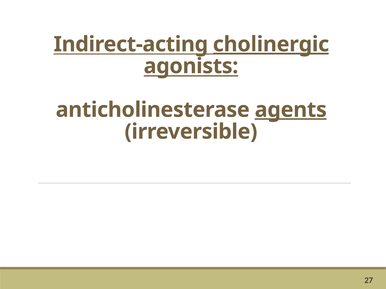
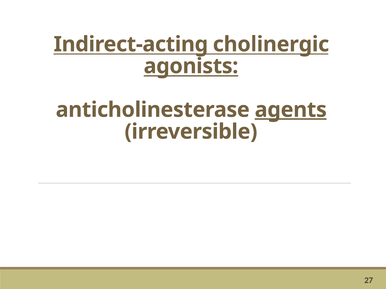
cholinergic underline: present -> none
